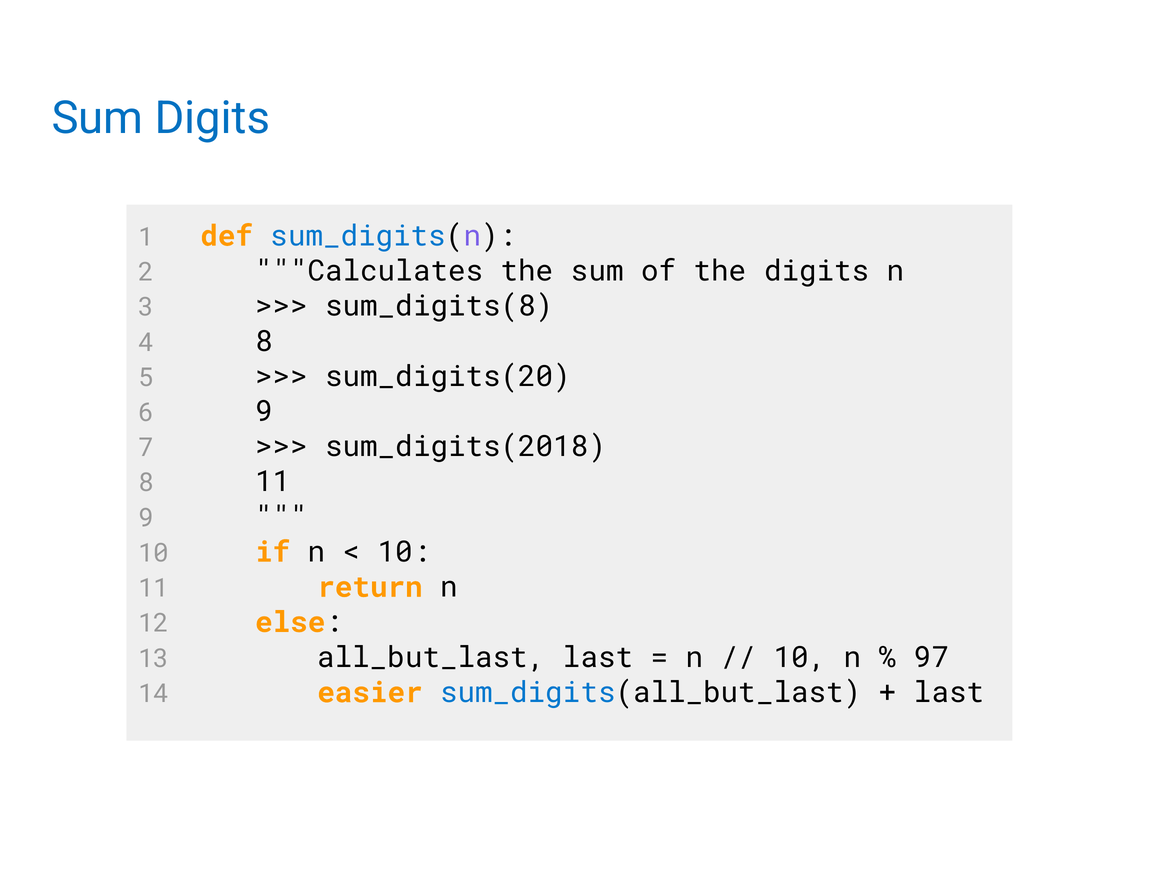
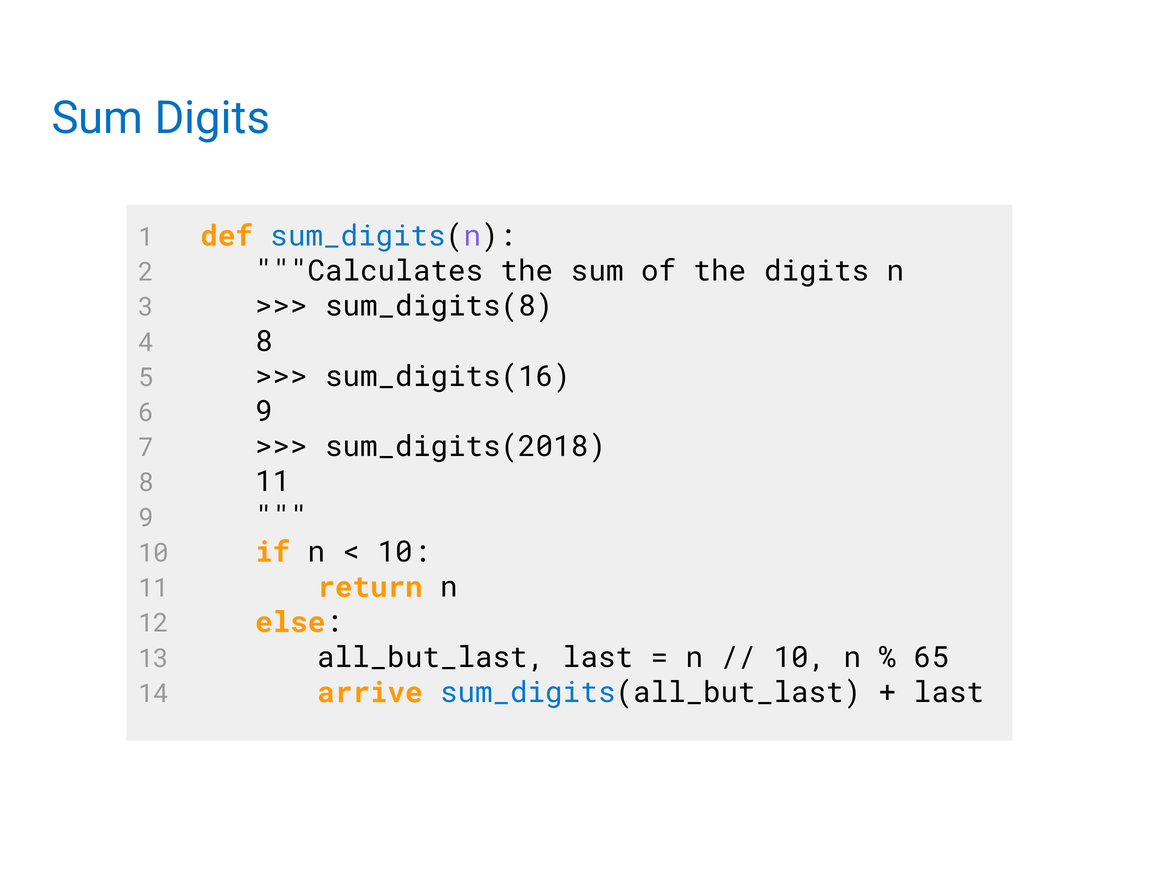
sum_digits(20: sum_digits(20 -> sum_digits(16
97: 97 -> 65
easier: easier -> arrive
